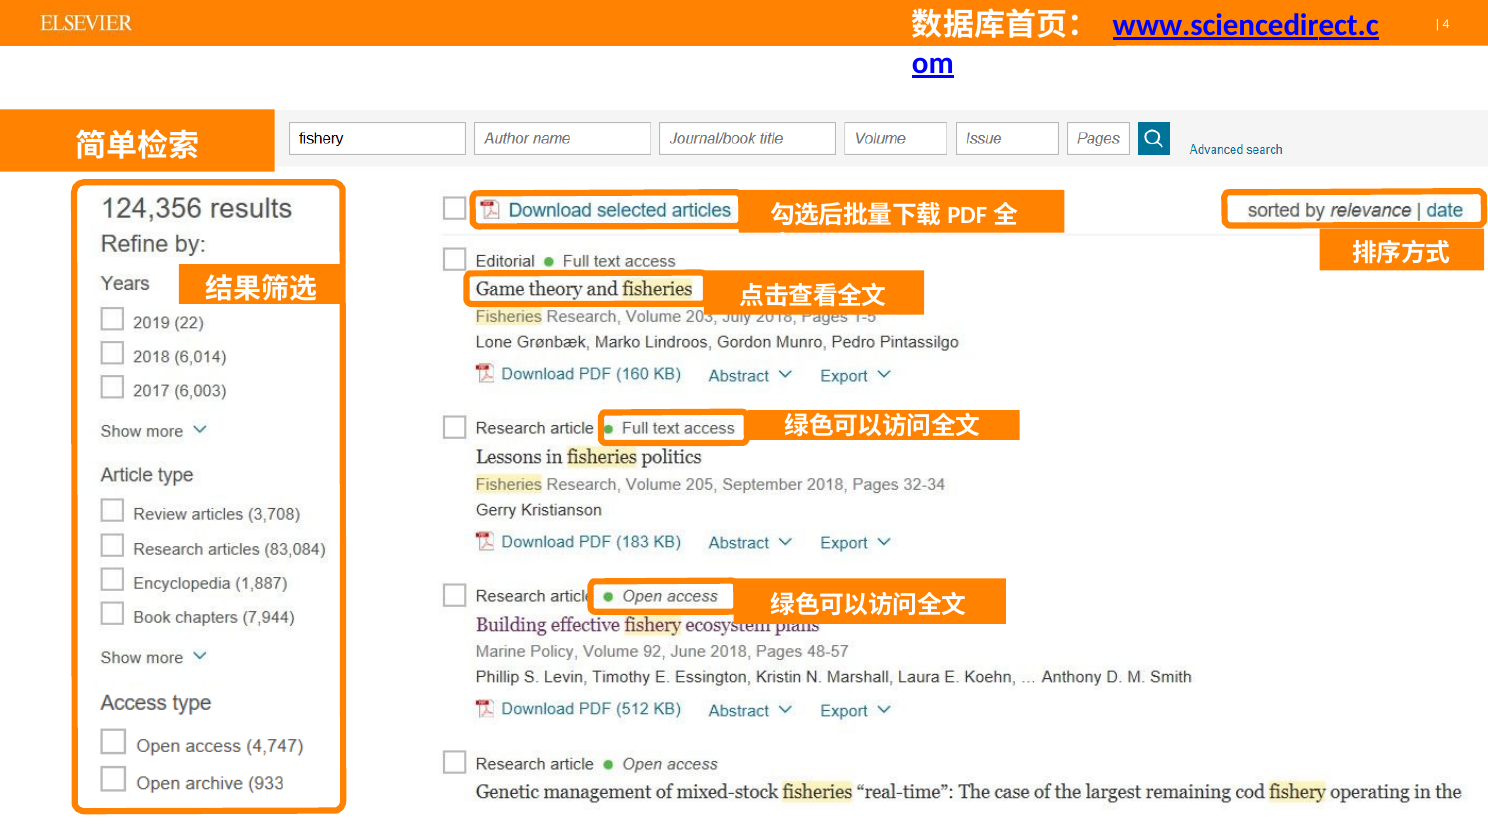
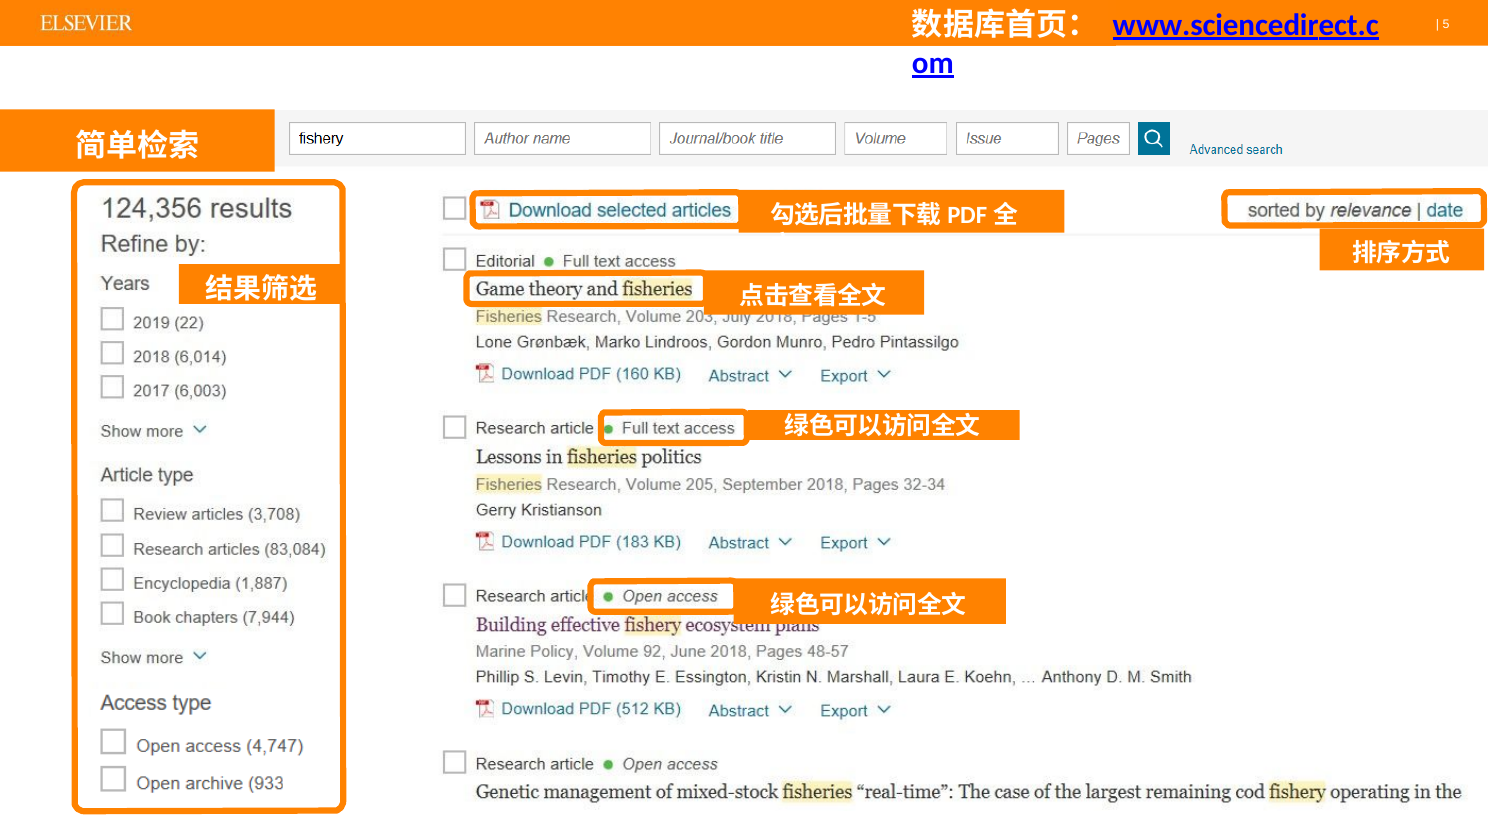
4: 4 -> 5
